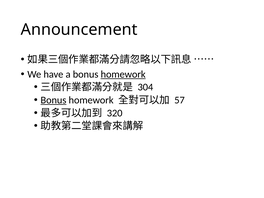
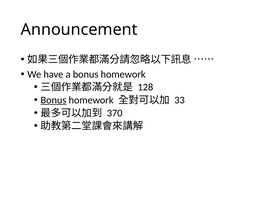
homework at (123, 74) underline: present -> none
304: 304 -> 128
57: 57 -> 33
320: 320 -> 370
